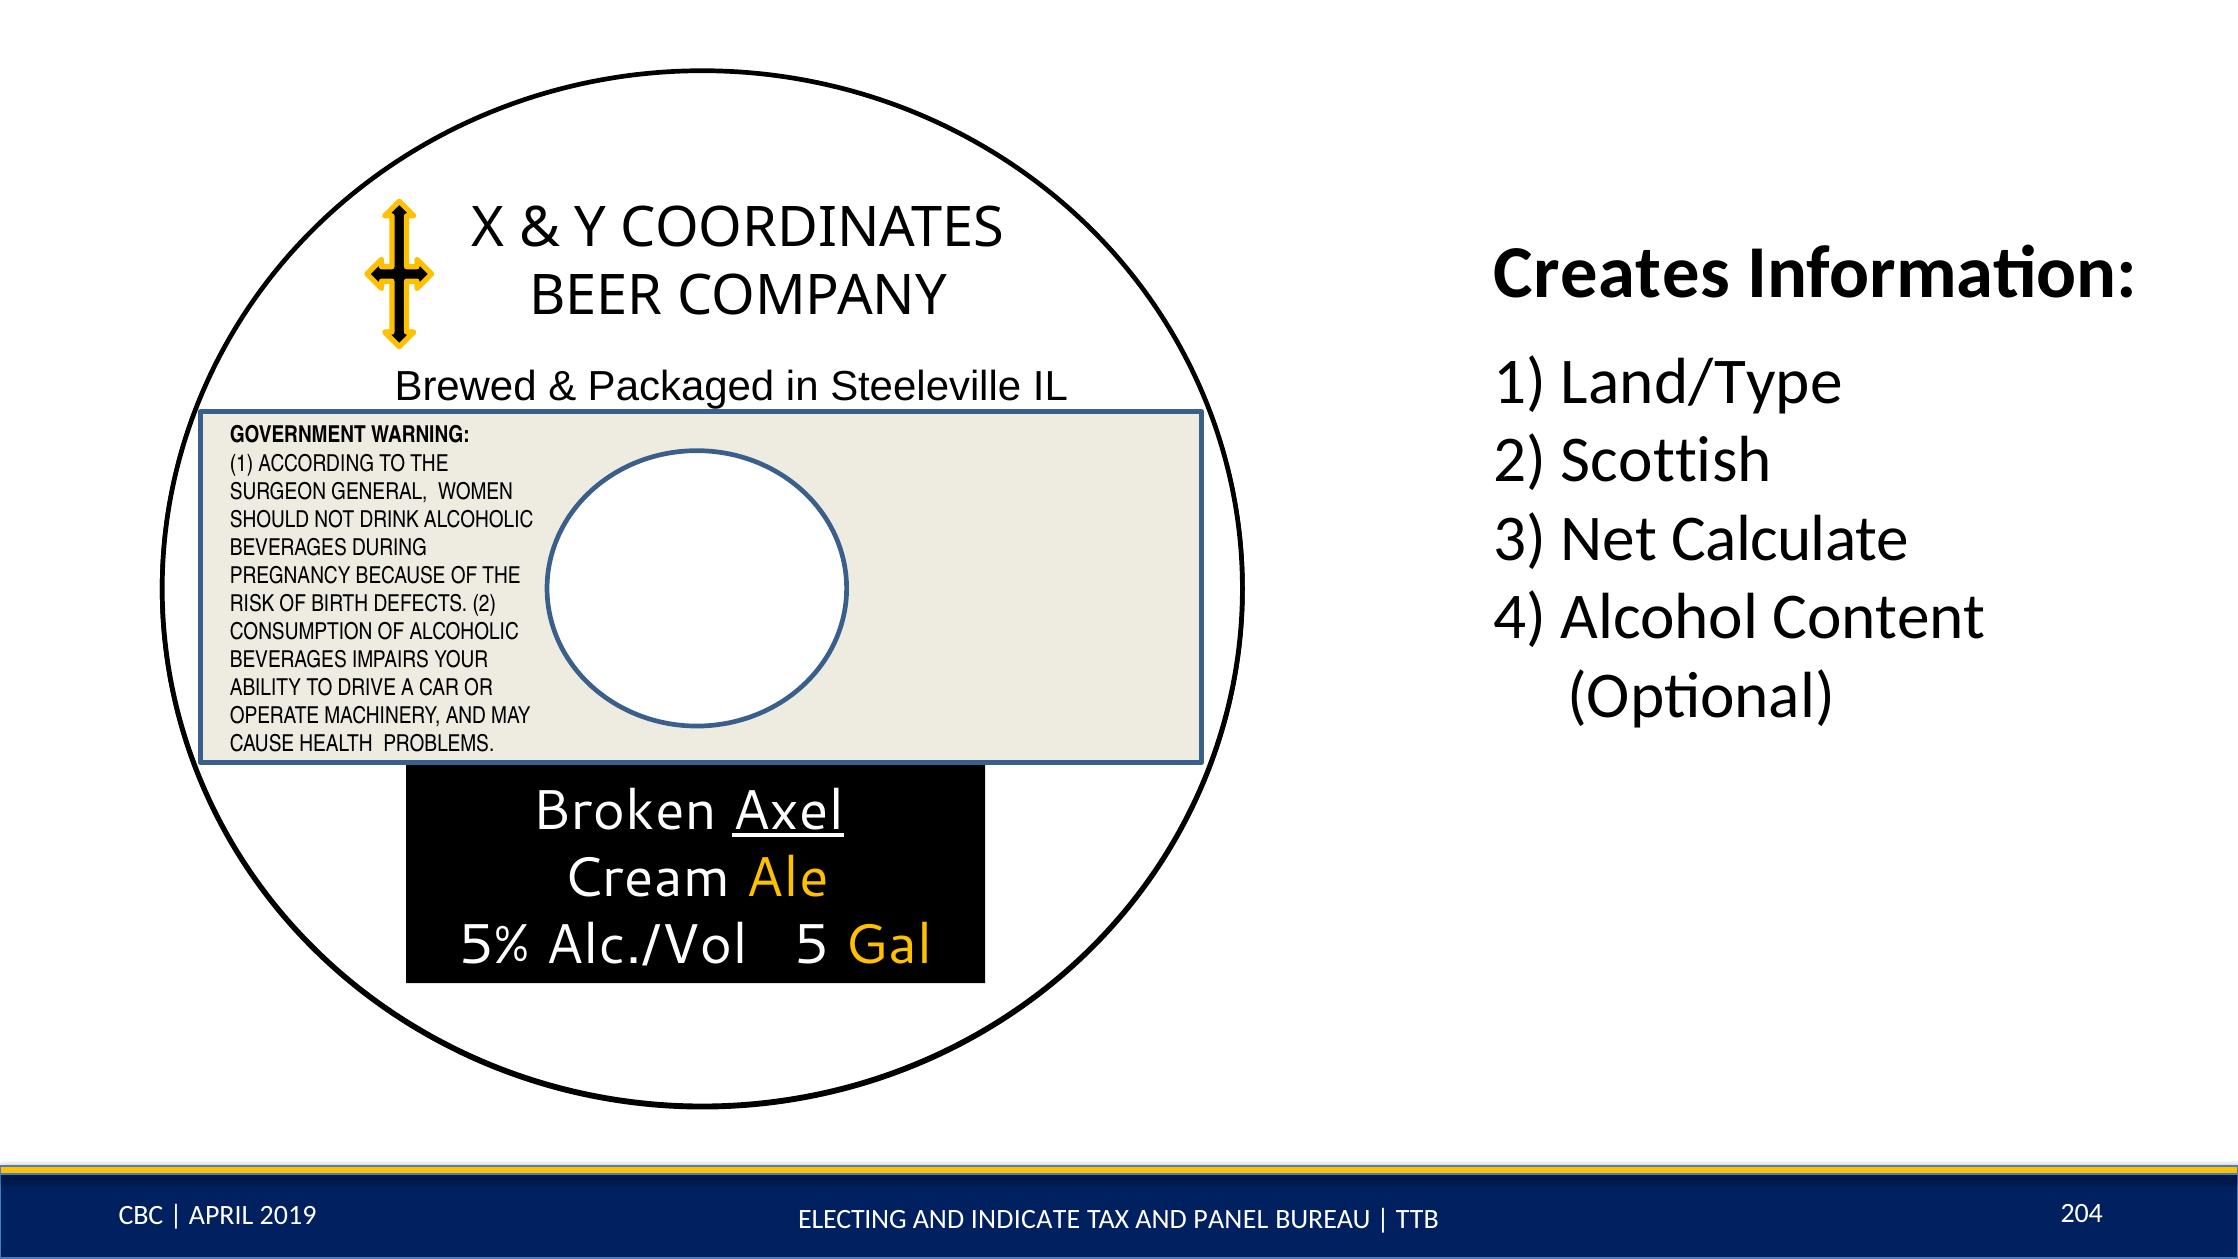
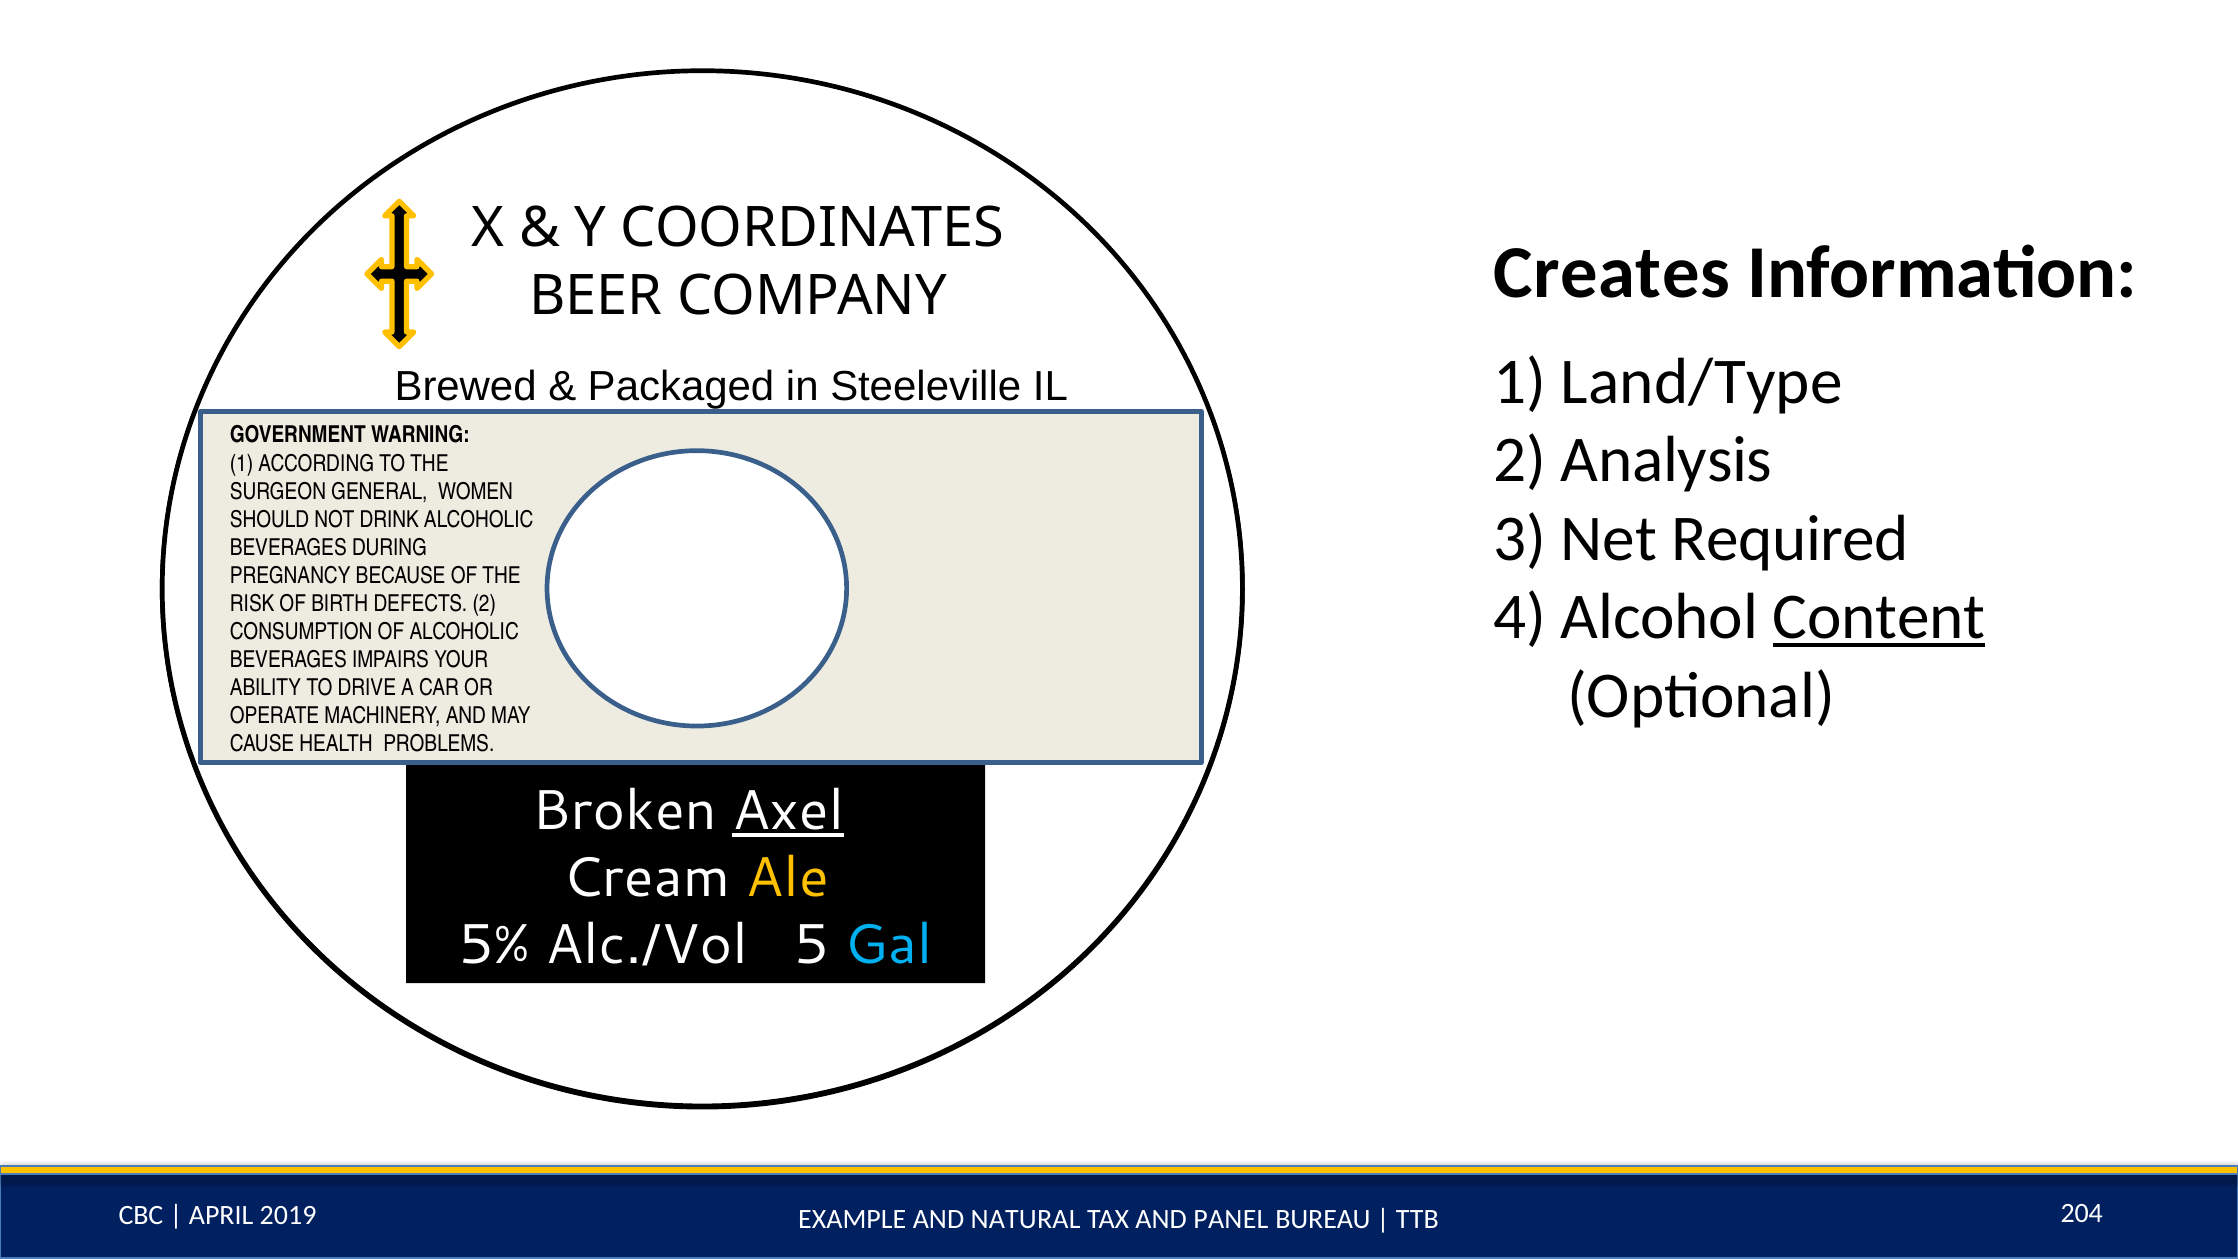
Scottish: Scottish -> Analysis
Calculate: Calculate -> Required
Content underline: none -> present
Gal colour: yellow -> light blue
ELECTING: ELECTING -> EXAMPLE
INDICATE: INDICATE -> NATURAL
